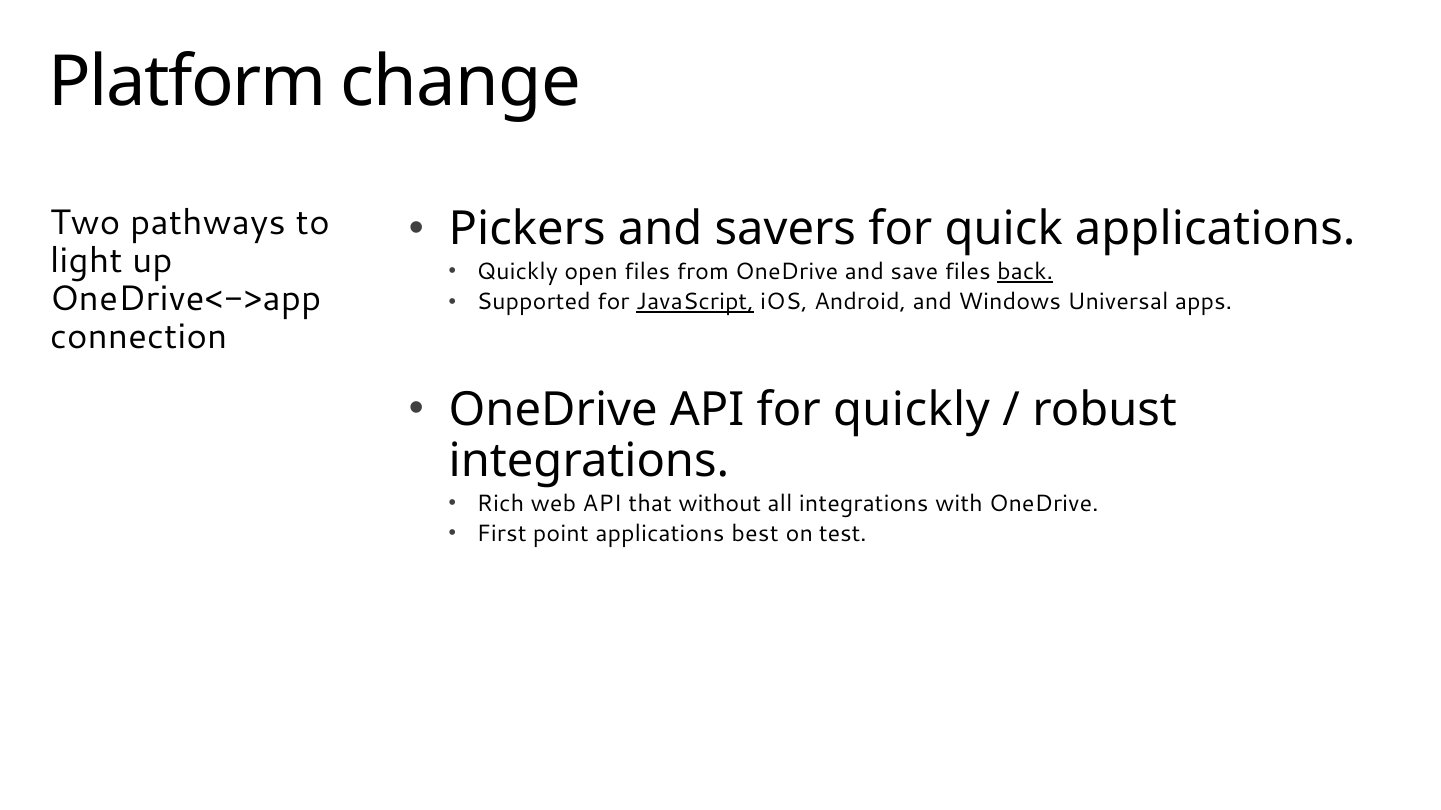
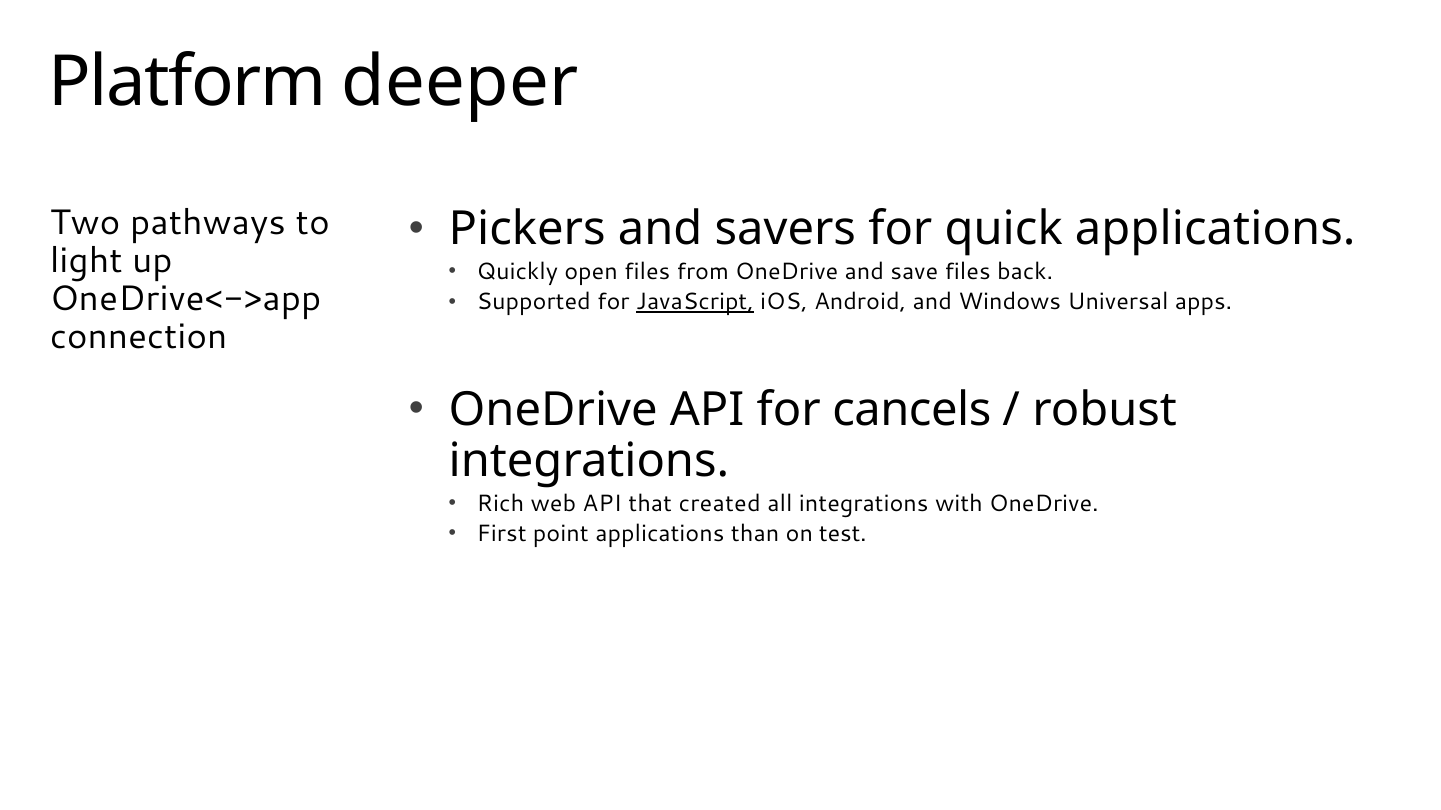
change: change -> deeper
back underline: present -> none
for quickly: quickly -> cancels
without: without -> created
best: best -> than
